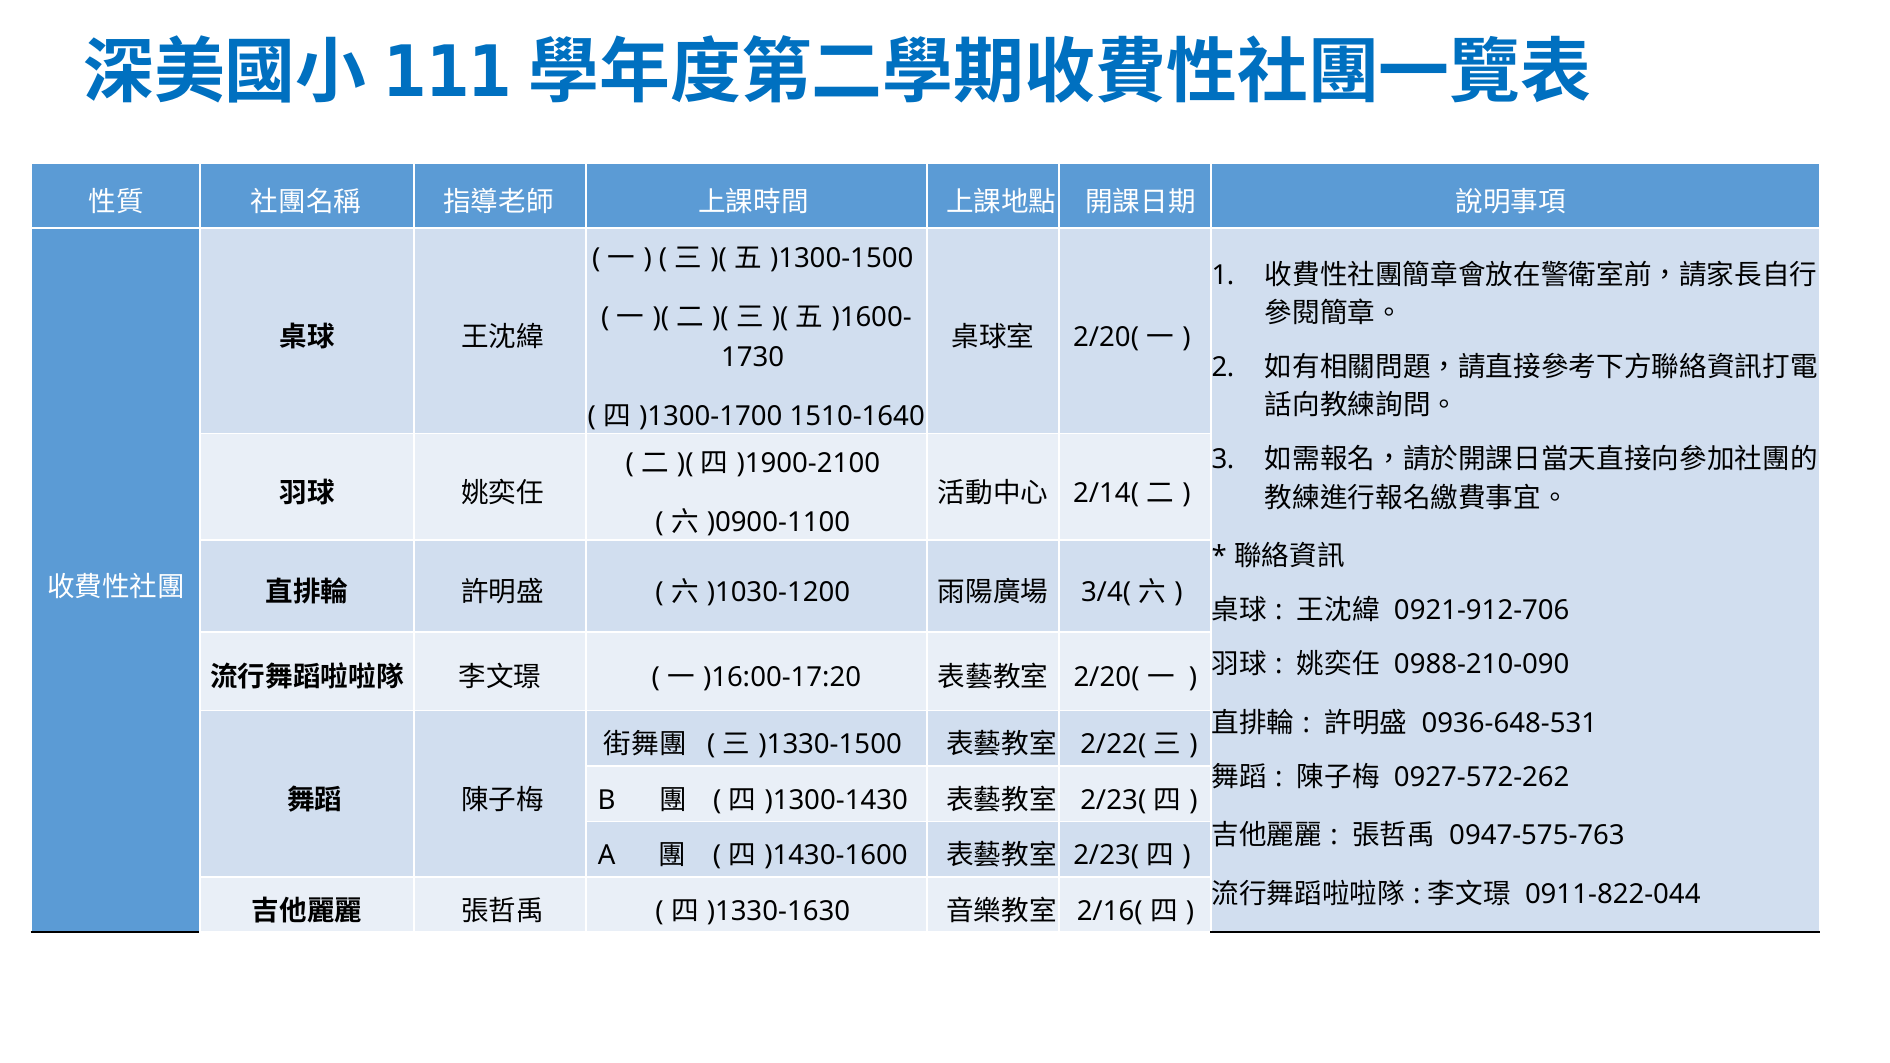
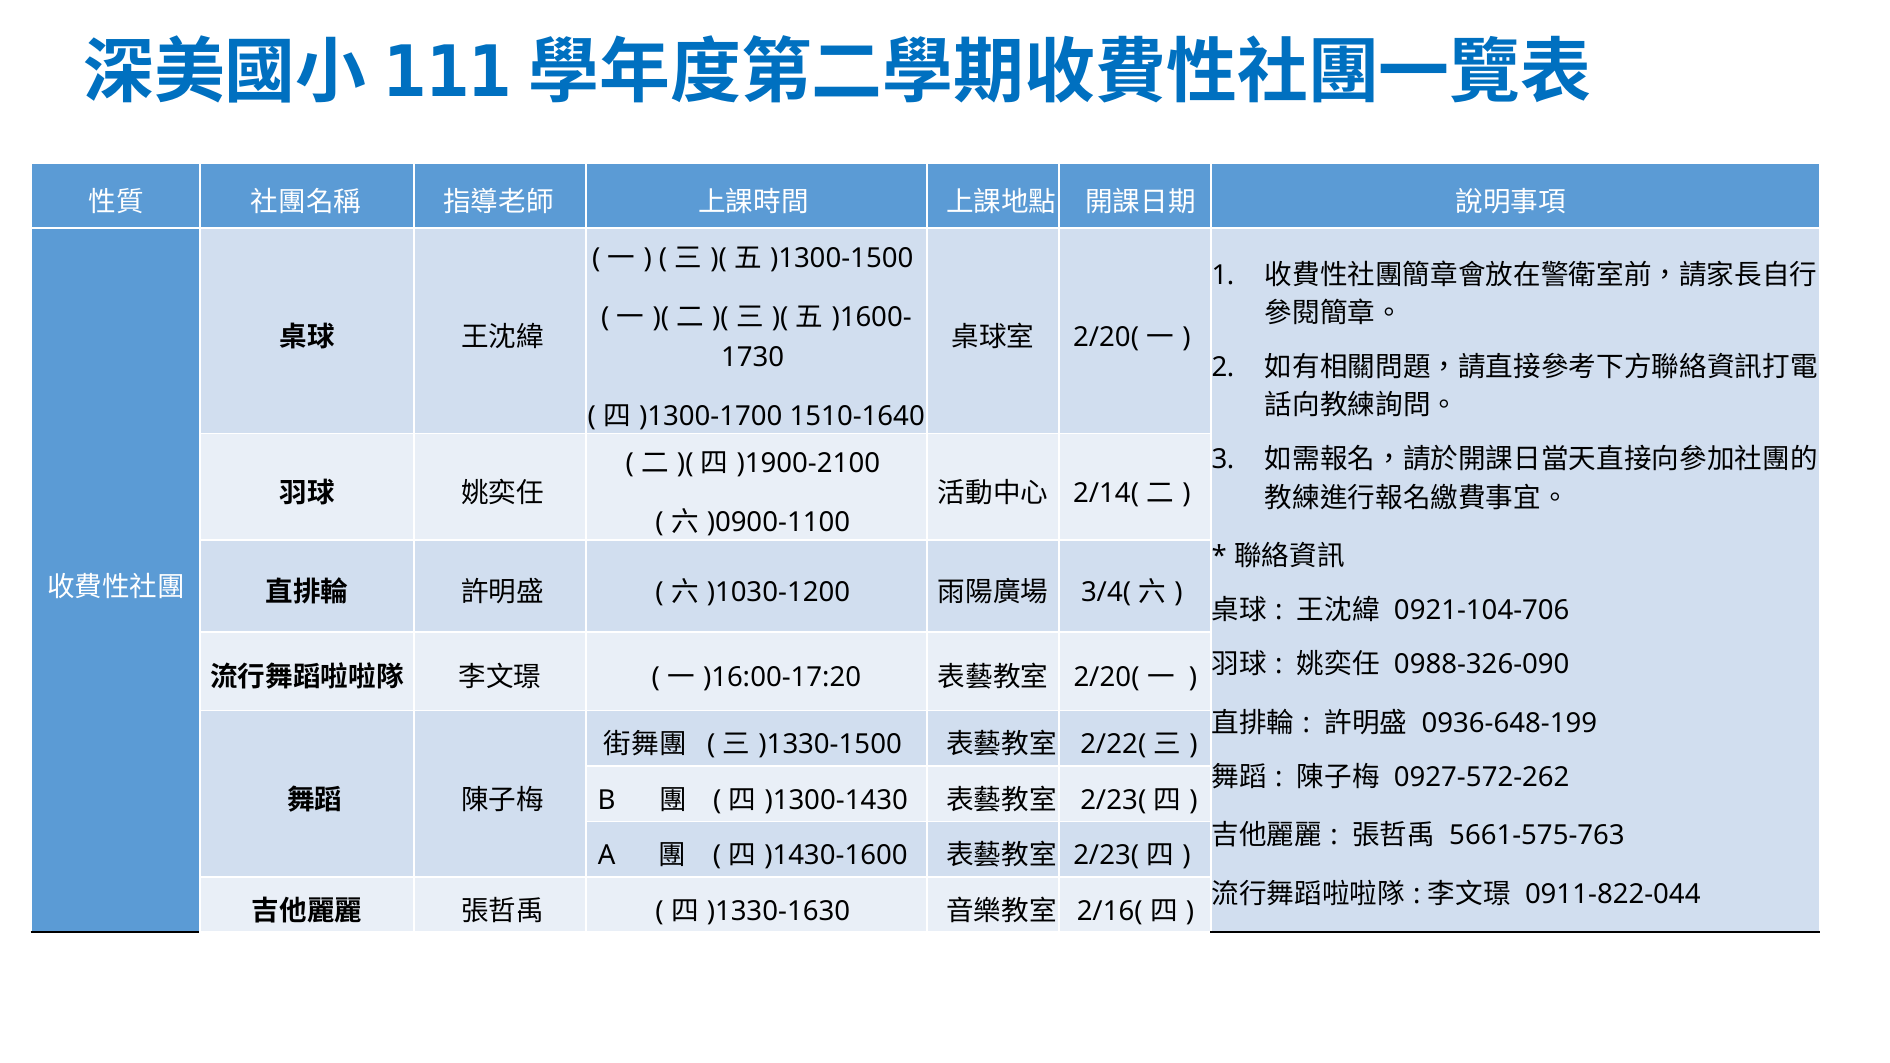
0921-912-706: 0921-912-706 -> 0921-104-706
0988-210-090: 0988-210-090 -> 0988-326-090
0936-648-531: 0936-648-531 -> 0936-648-199
0947-575-763: 0947-575-763 -> 5661-575-763
